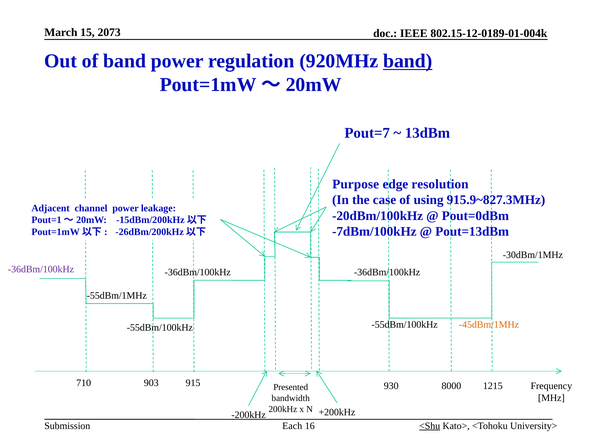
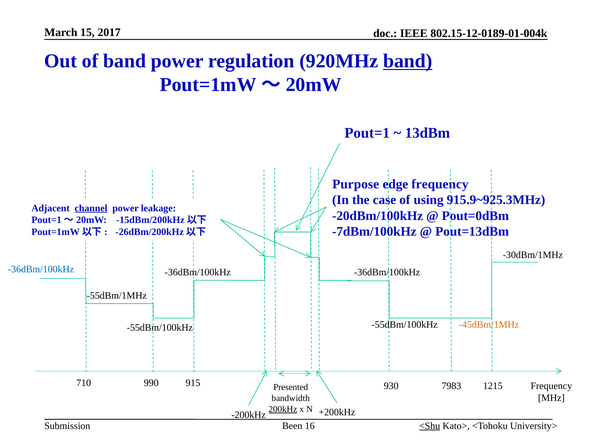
2073: 2073 -> 2017
Pout=7: Pout=7 -> Pout=1
edge resolution: resolution -> frequency
915.9~827.3MHz: 915.9~827.3MHz -> 915.9~925.3MHz
channel underline: none -> present
-36dBm/100kHz at (41, 269) colour: purple -> blue
903: 903 -> 990
8000: 8000 -> 7983
200kHz underline: none -> present
Each: Each -> Been
